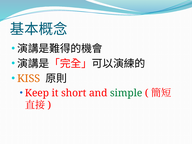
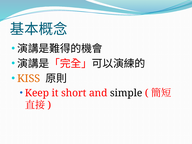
simple colour: green -> black
